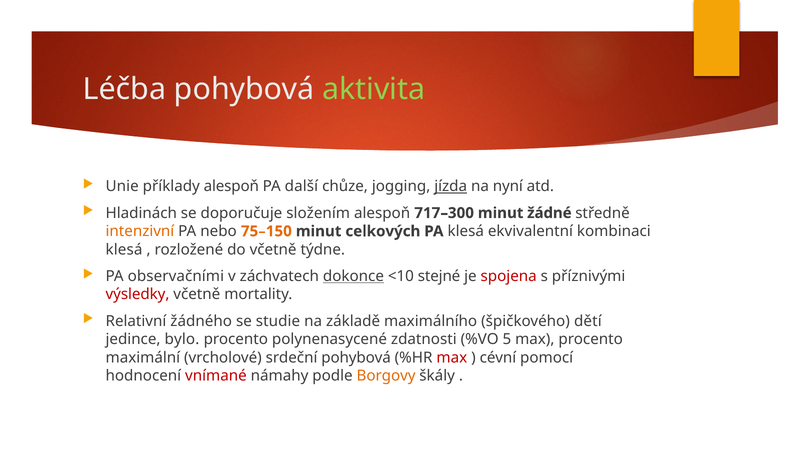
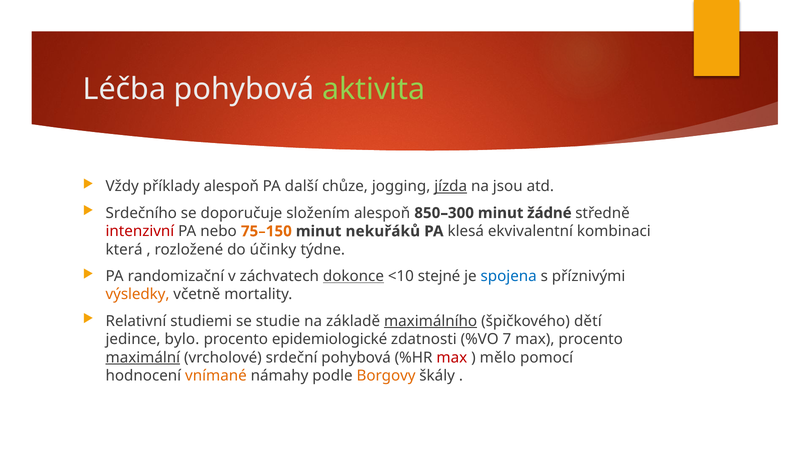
Unie: Unie -> Vždy
nyní: nyní -> jsou
Hladinách: Hladinách -> Srdečního
717–300: 717–300 -> 850–300
intenzivní colour: orange -> red
celkových: celkových -> nekuřáků
klesá at (124, 249): klesá -> která
do včetně: včetně -> účinky
observačními: observačními -> randomizační
spojena colour: red -> blue
výsledky colour: red -> orange
žádného: žádného -> studiemi
maximálního underline: none -> present
polynenasycené: polynenasycené -> epidemiologické
5: 5 -> 7
maximální underline: none -> present
cévní: cévní -> mělo
vnímané colour: red -> orange
